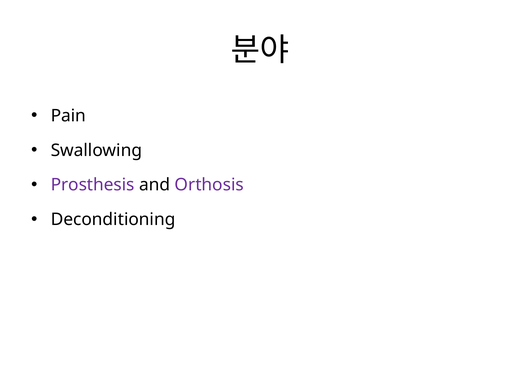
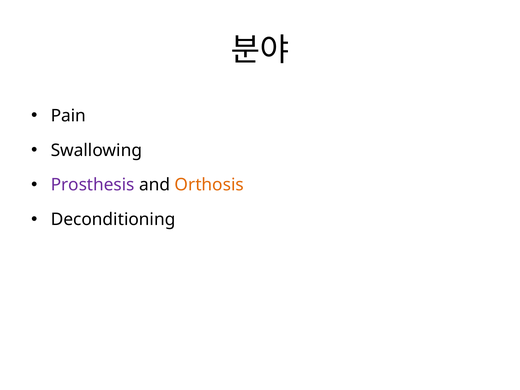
Orthosis colour: purple -> orange
